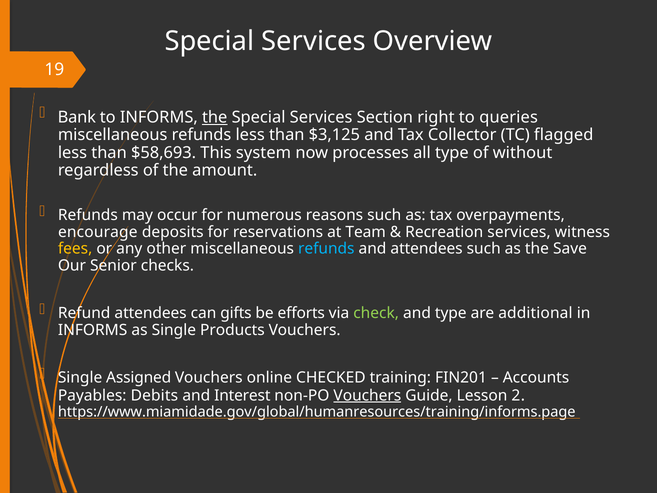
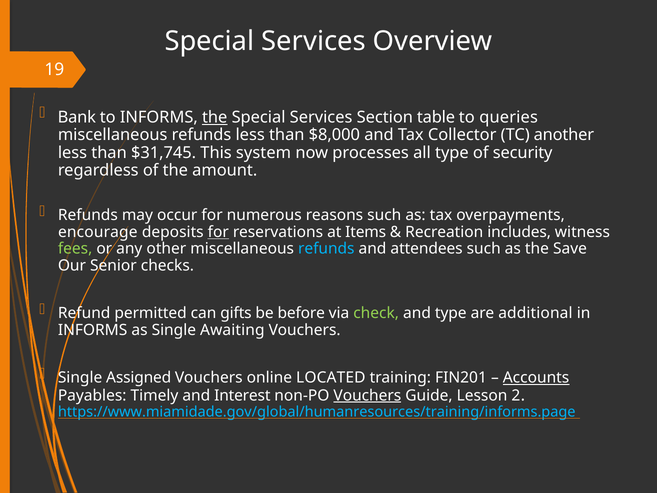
right: right -> table
$3,125: $3,125 -> $8,000
flagged: flagged -> another
$58,693: $58,693 -> $31,745
without: without -> security
for at (218, 232) underline: none -> present
Team: Team -> Items
Recreation services: services -> includes
fees colour: yellow -> light green
Refund attendees: attendees -> permitted
efforts: efforts -> before
Products: Products -> Awaiting
CHECKED: CHECKED -> LOCATED
Accounts underline: none -> present
Debits: Debits -> Timely
https://www.miamidade.gov/global/humanresources/training/informs.page colour: white -> light blue
